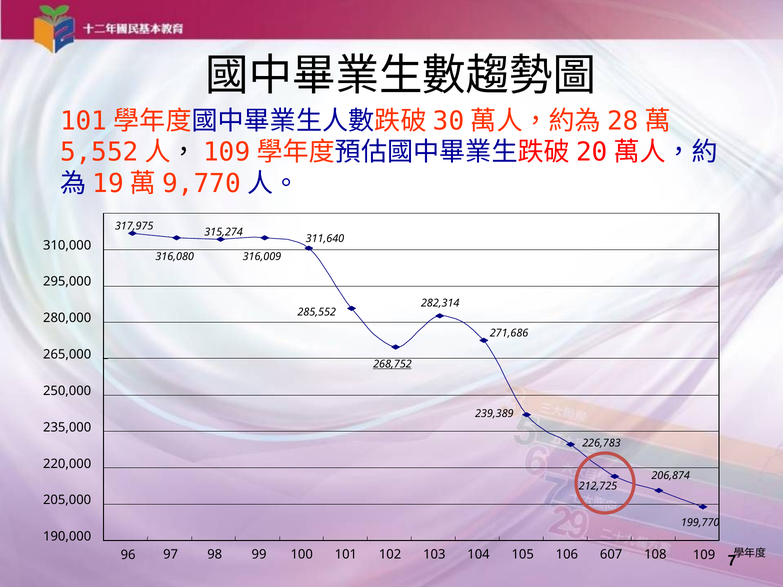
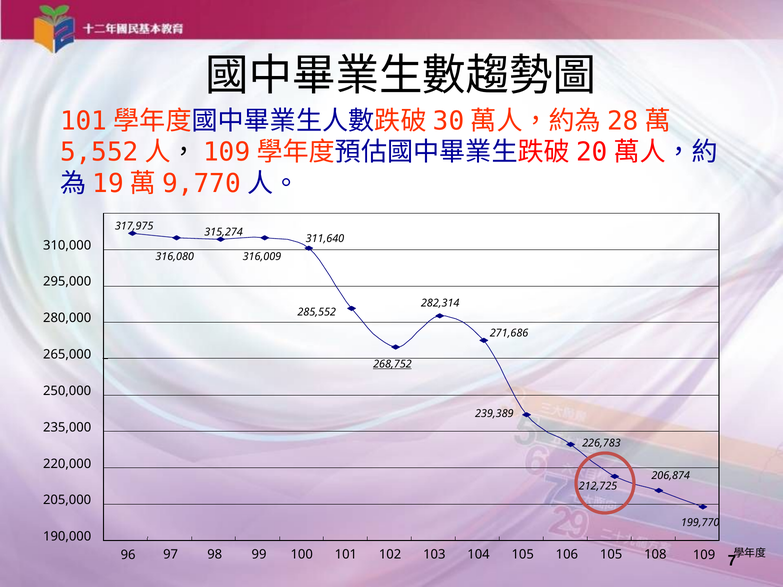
106 607: 607 -> 105
